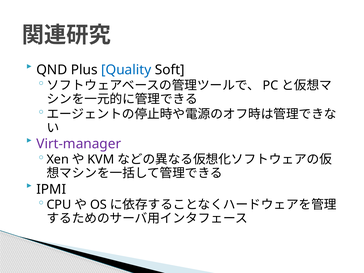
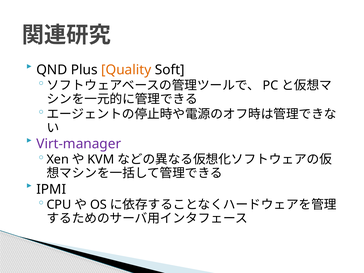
Quality colour: blue -> orange
